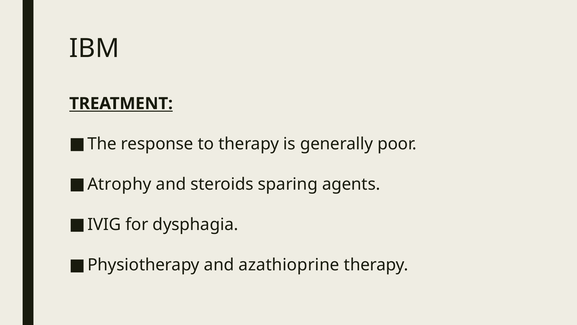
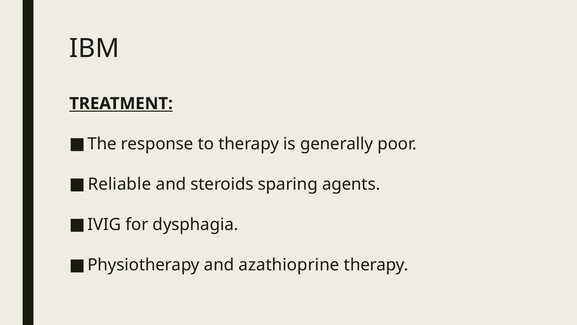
Atrophy: Atrophy -> Reliable
